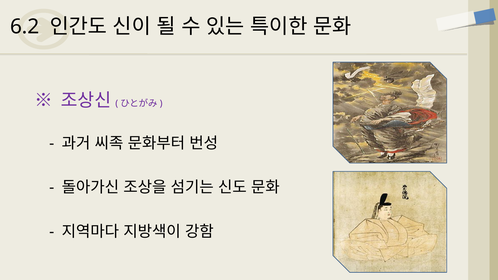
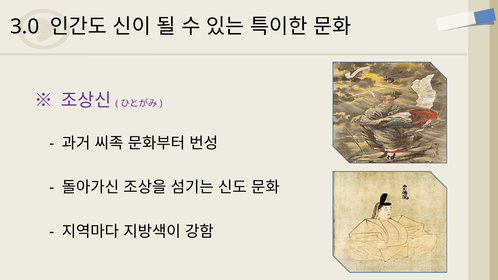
6.2: 6.2 -> 3.0
